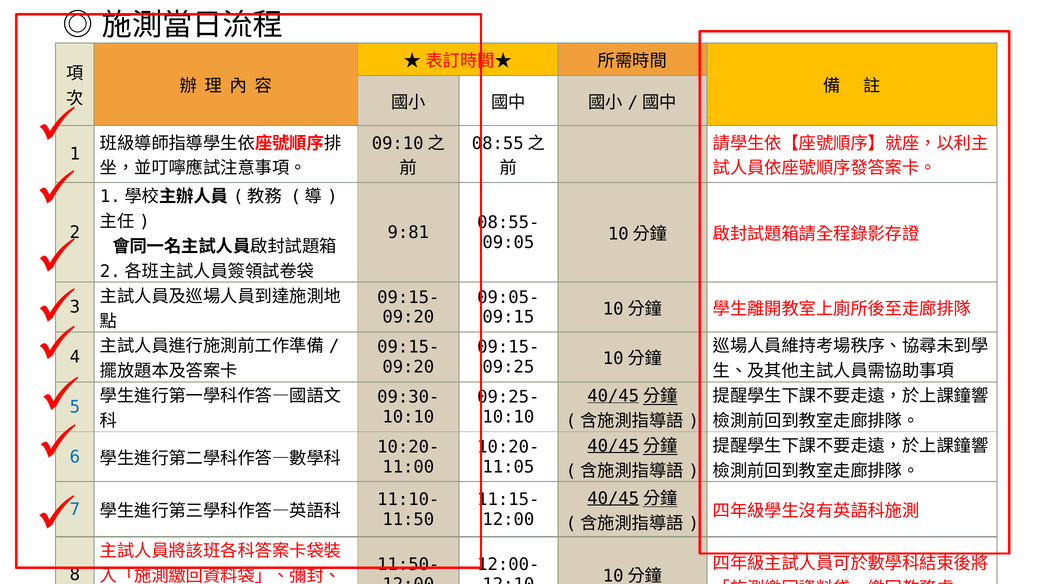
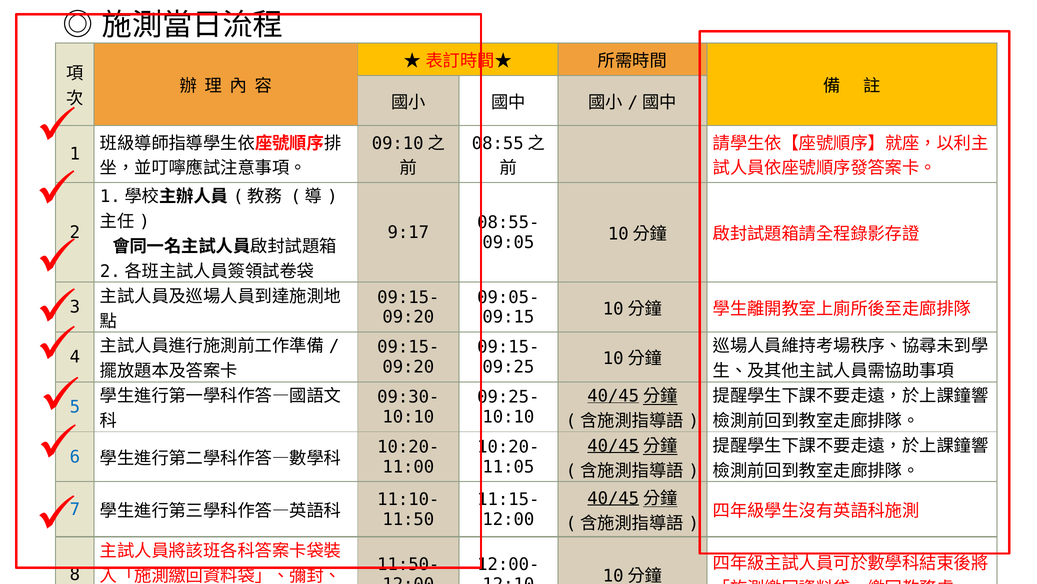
9:81: 9:81 -> 9:17
